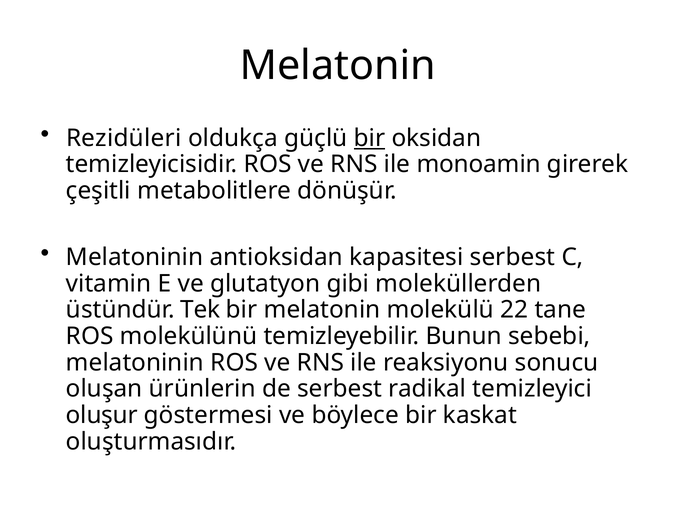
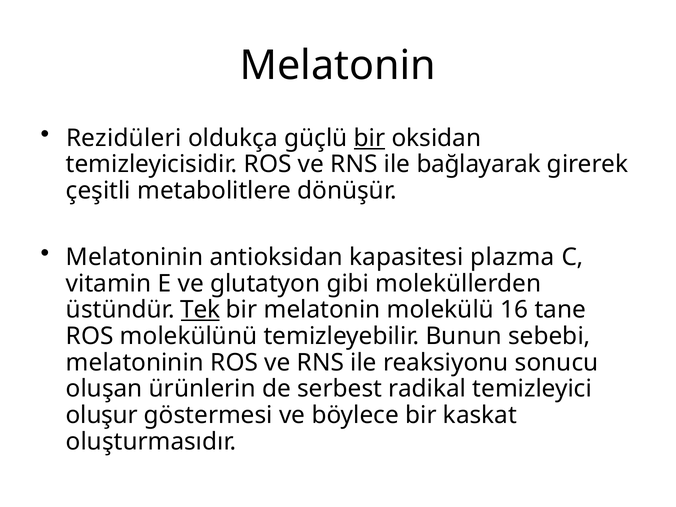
monoamin: monoamin -> bağlayarak
kapasitesi serbest: serbest -> plazma
Tek underline: none -> present
22: 22 -> 16
